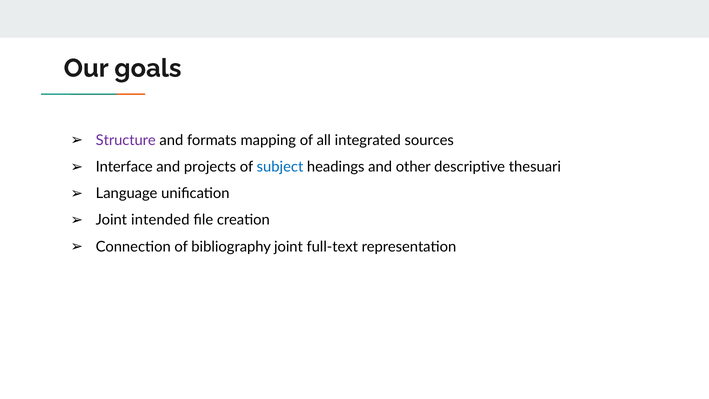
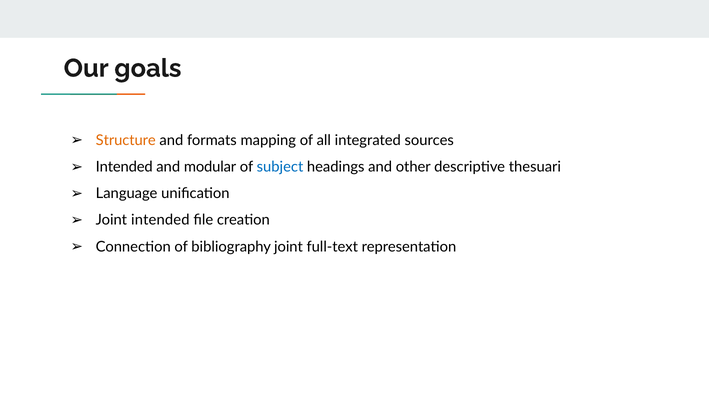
Structure colour: purple -> orange
Interface at (124, 167): Interface -> Intended
projects: projects -> modular
